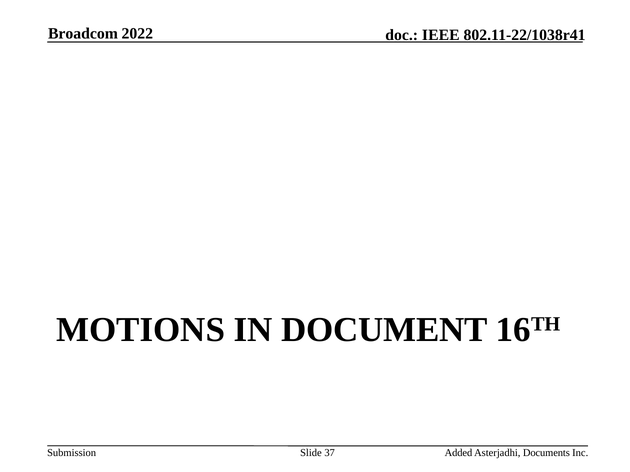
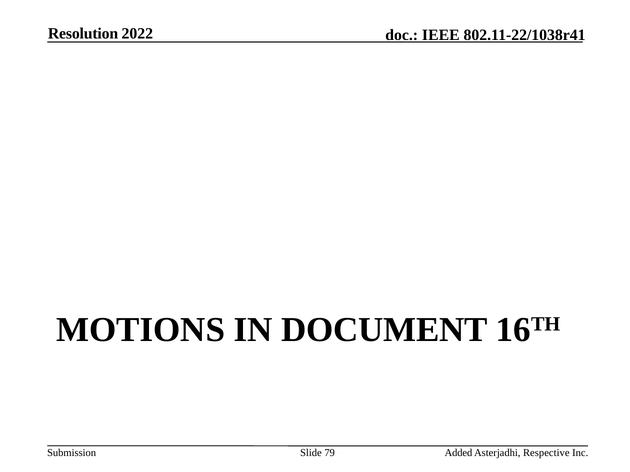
Broadcom: Broadcom -> Resolution
37: 37 -> 79
Documents: Documents -> Respective
